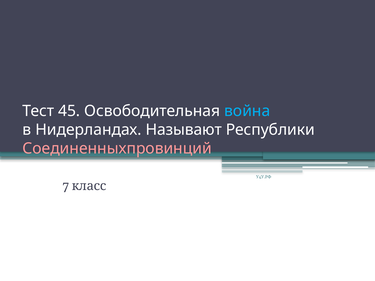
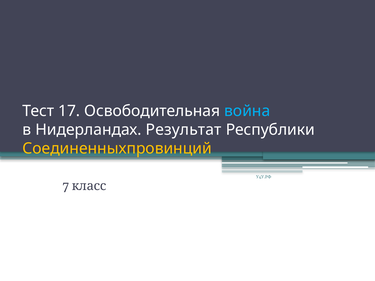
45: 45 -> 17
Называют: Называют -> Результат
Соединенныхпровинций colour: pink -> yellow
